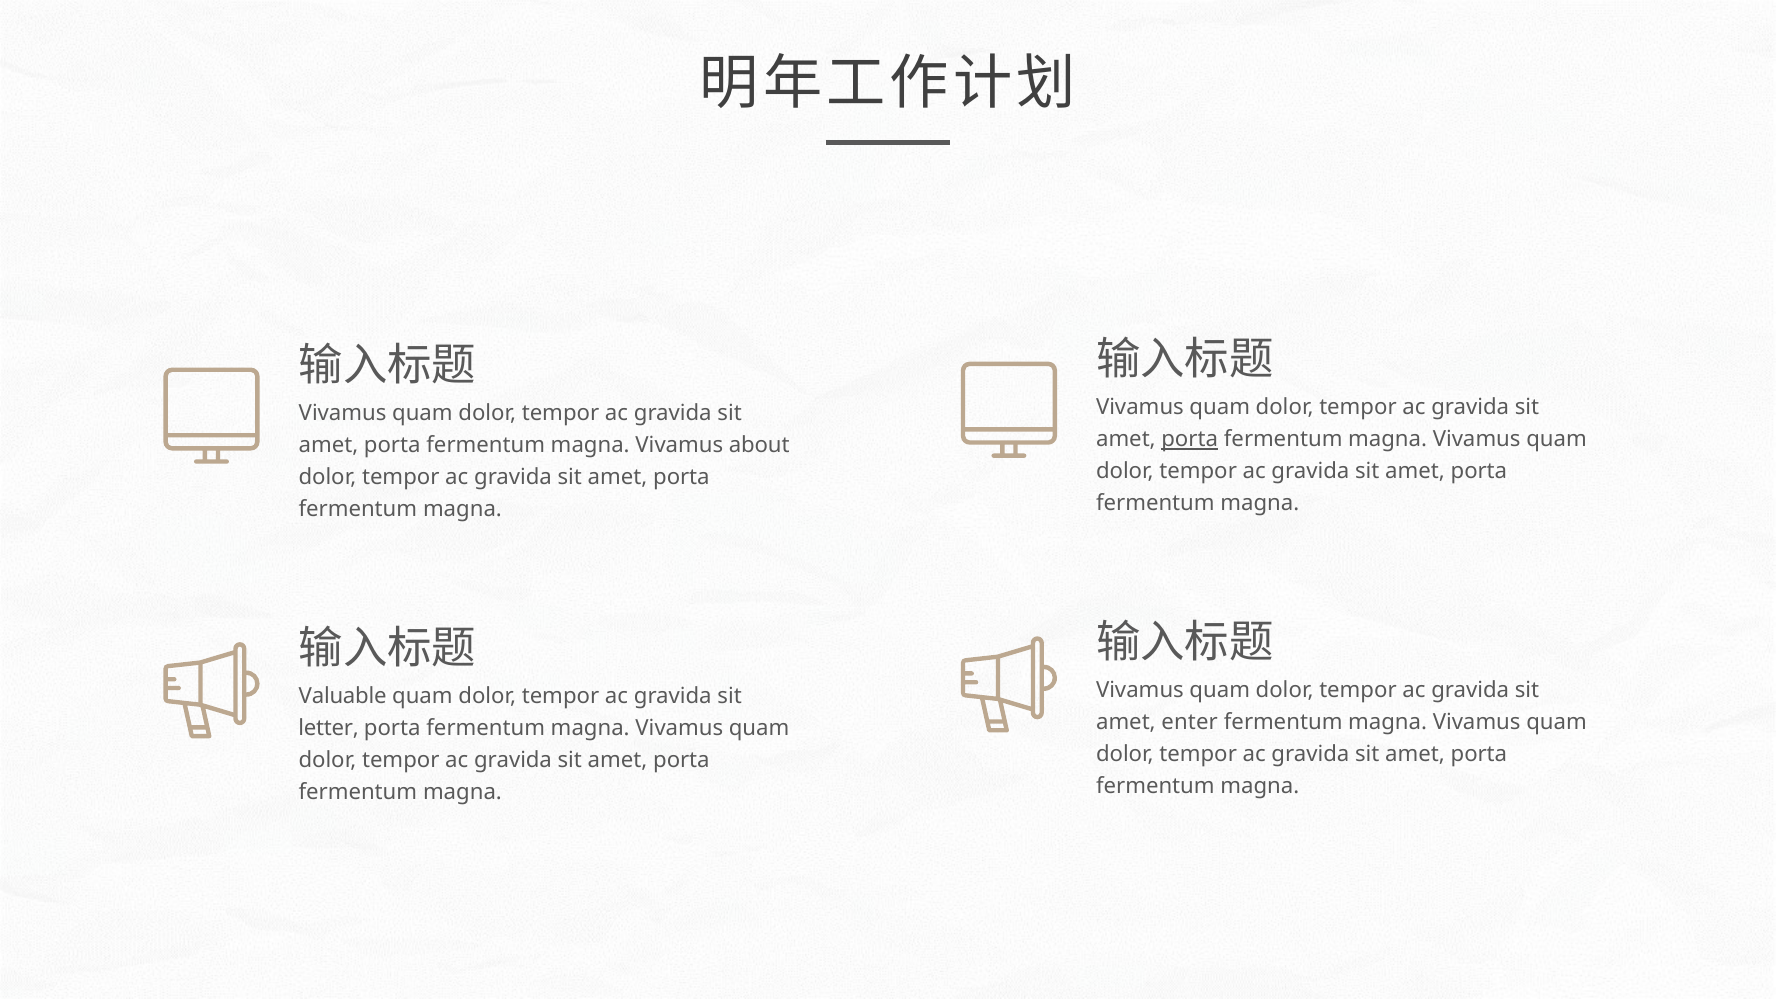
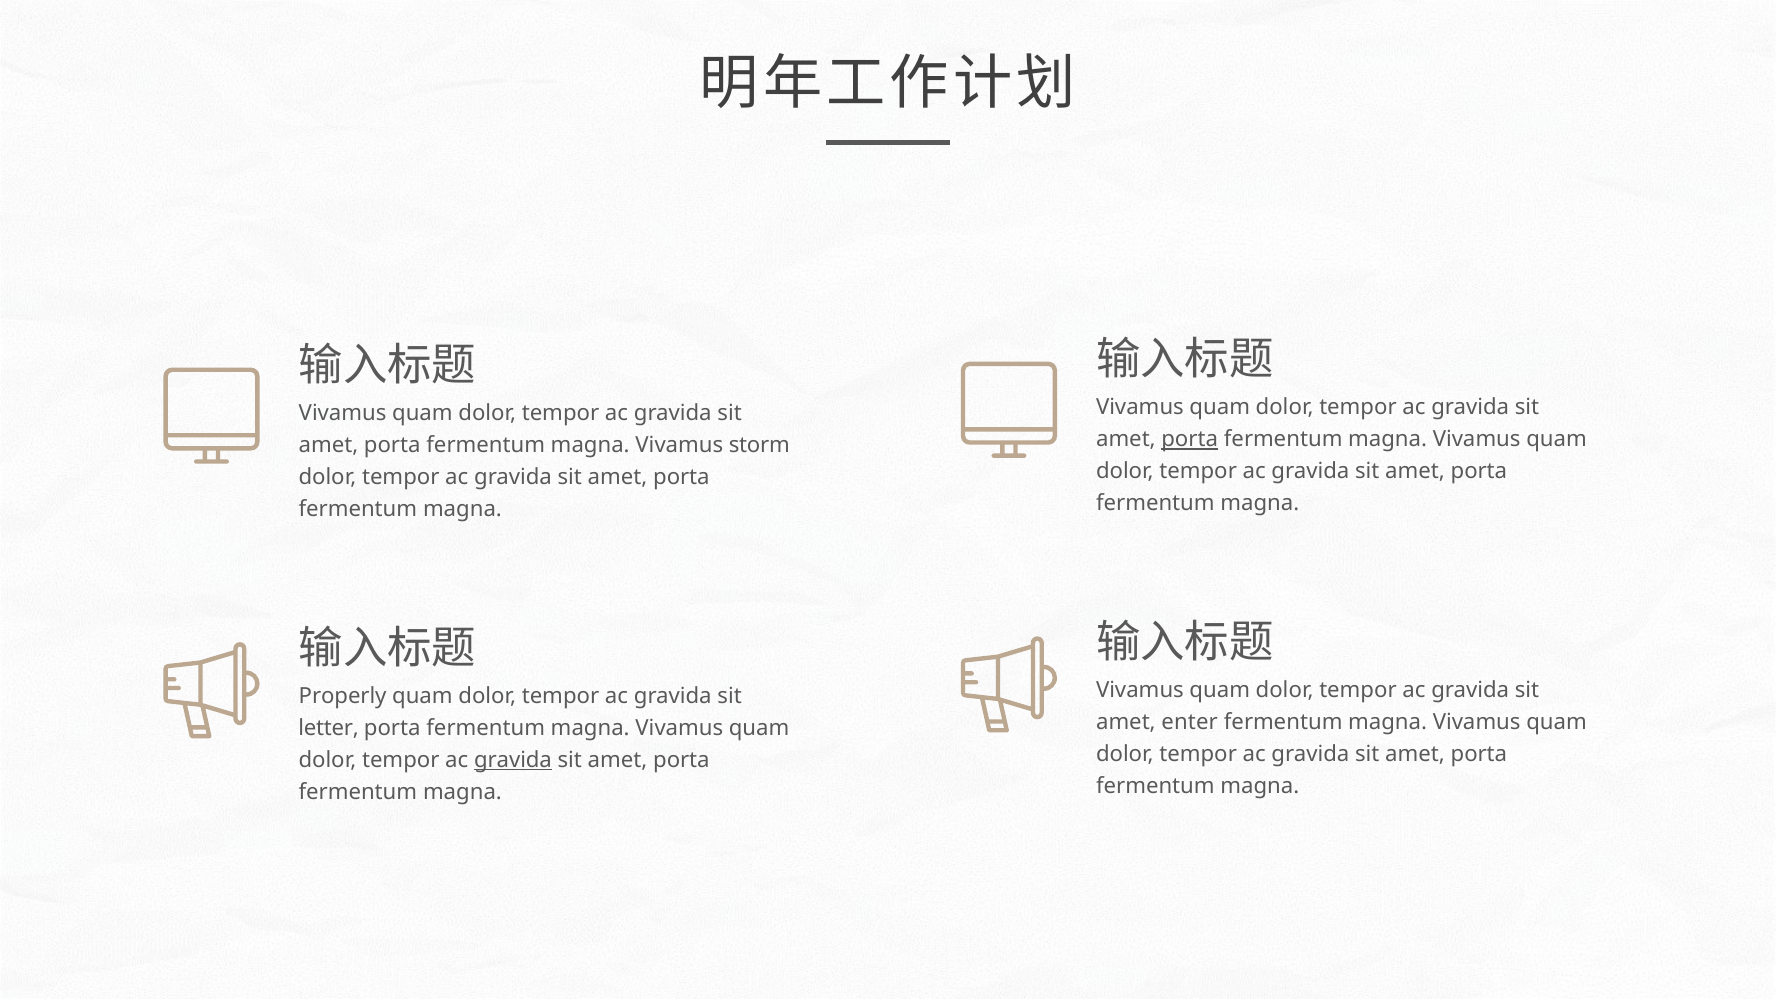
about: about -> storm
Valuable: Valuable -> Properly
gravida at (513, 760) underline: none -> present
